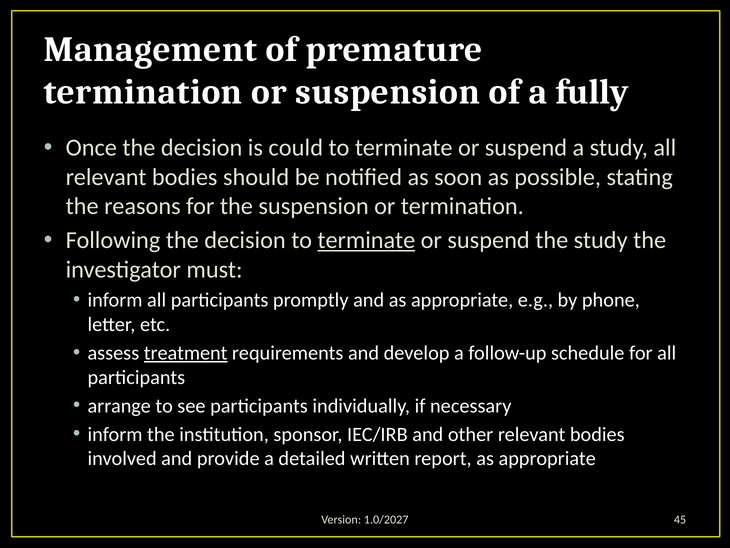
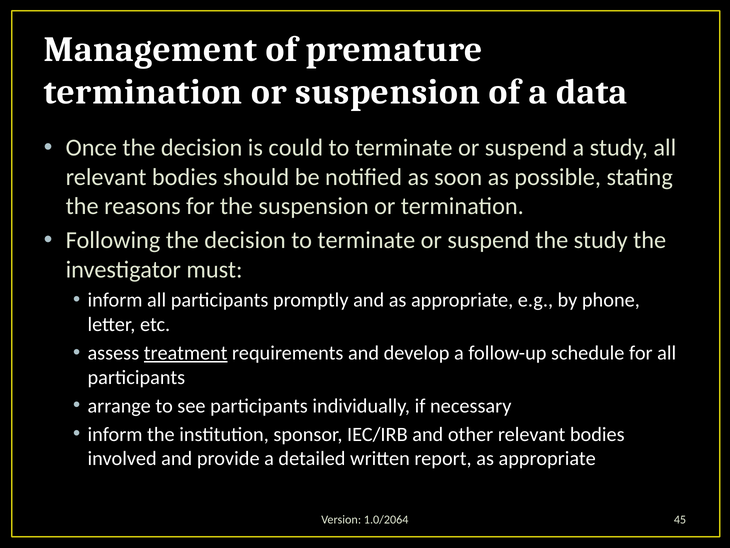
fully: fully -> data
terminate at (366, 240) underline: present -> none
1.0/2027: 1.0/2027 -> 1.0/2064
